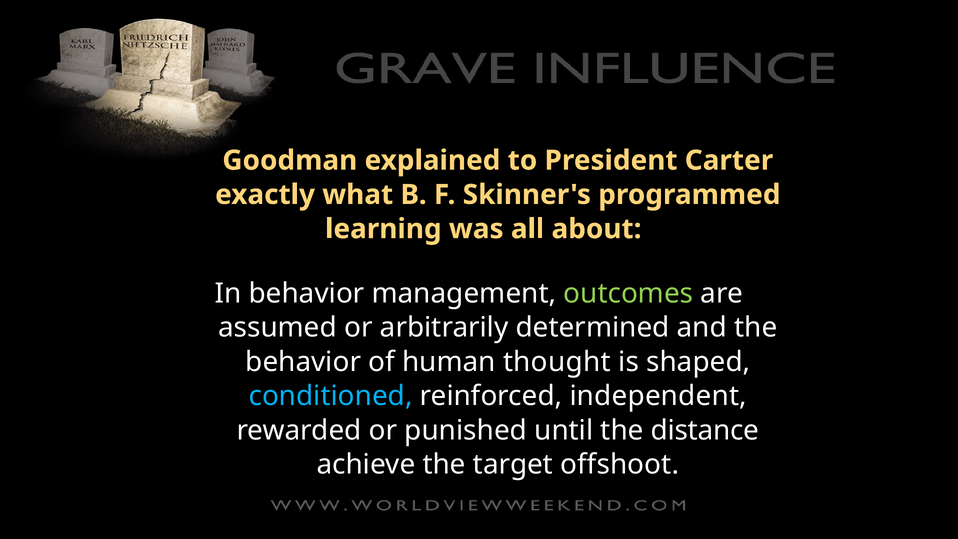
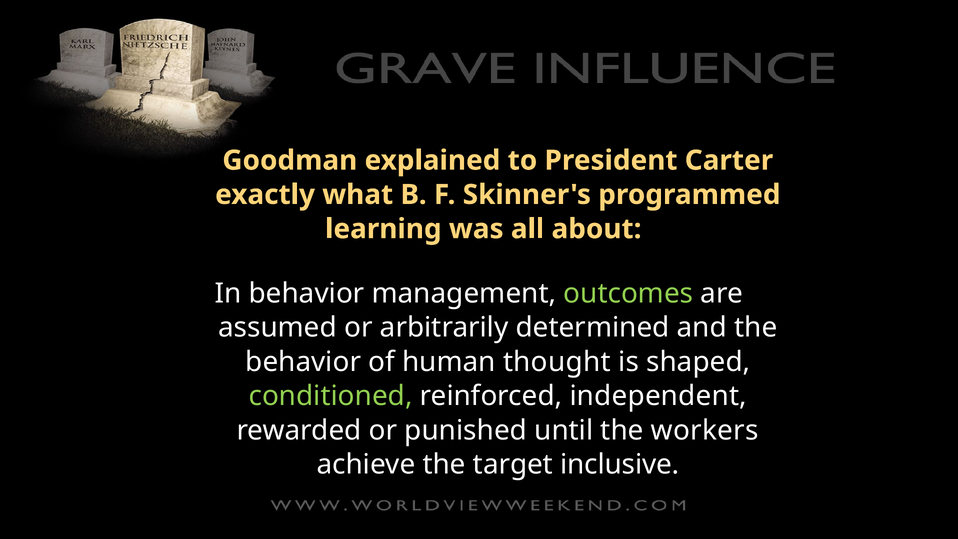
conditioned colour: light blue -> light green
distance: distance -> workers
offshoot: offshoot -> inclusive
